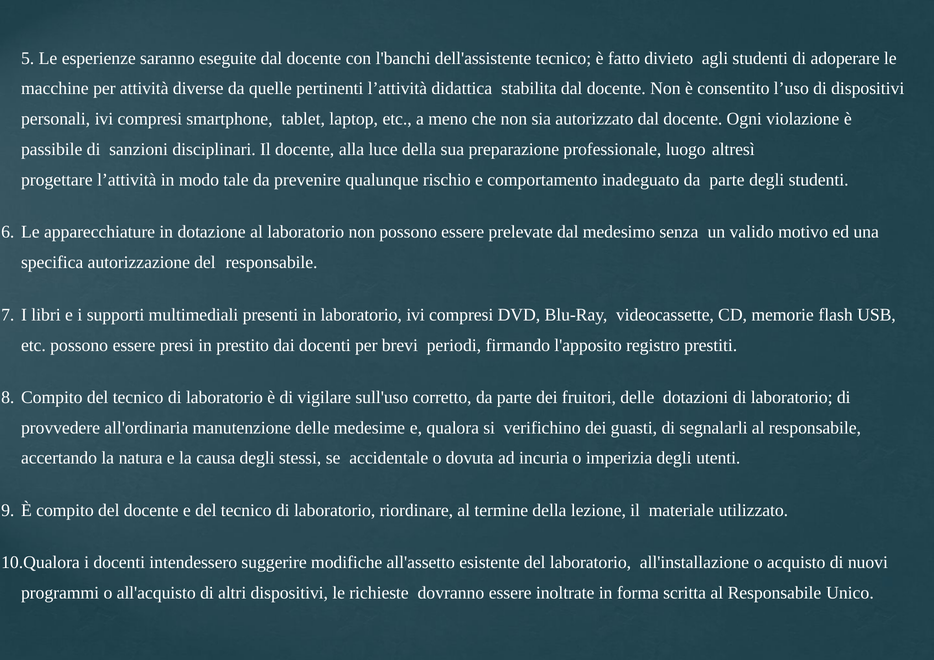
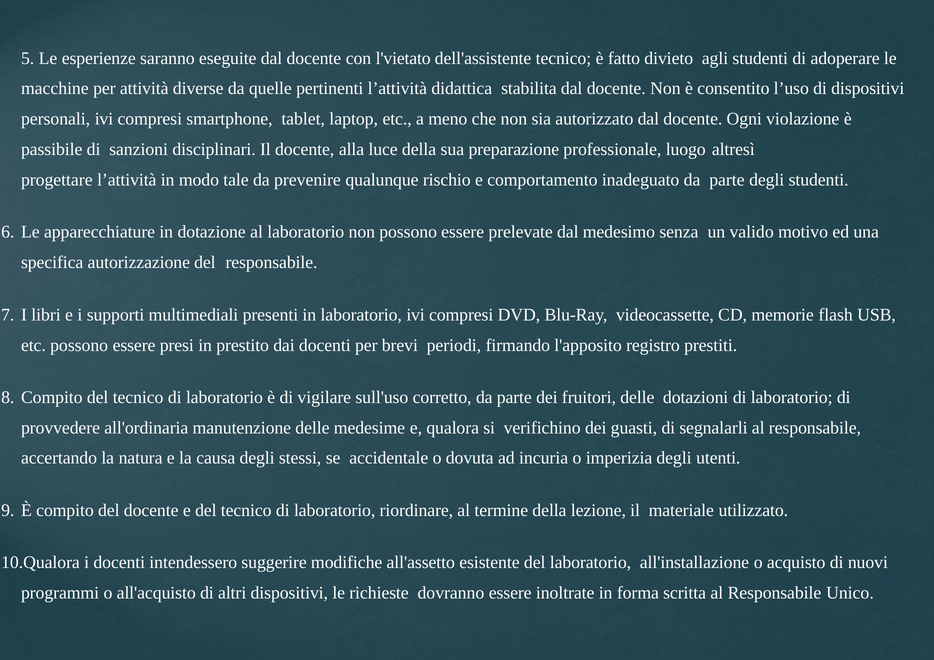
l'banchi: l'banchi -> l'vietato
